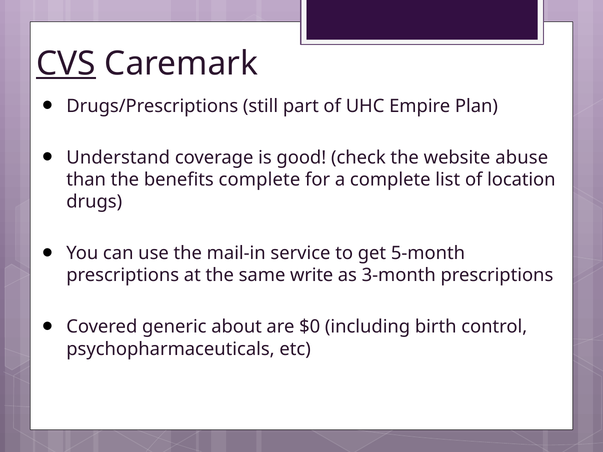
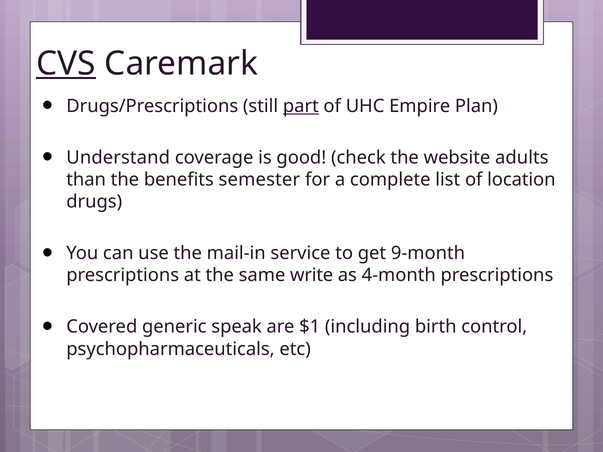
part underline: none -> present
abuse: abuse -> adults
benefits complete: complete -> semester
5-month: 5-month -> 9-month
3-month: 3-month -> 4-month
about: about -> speak
$0: $0 -> $1
